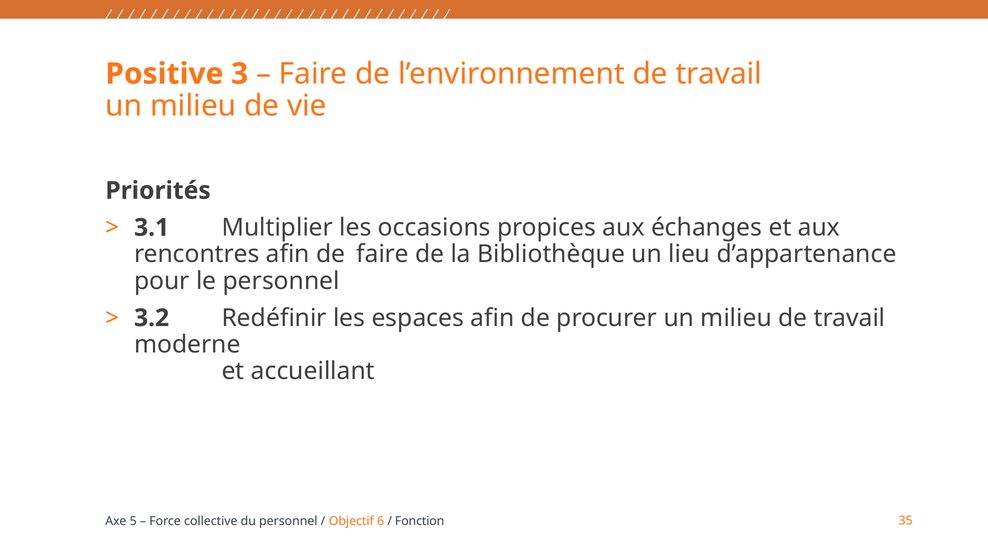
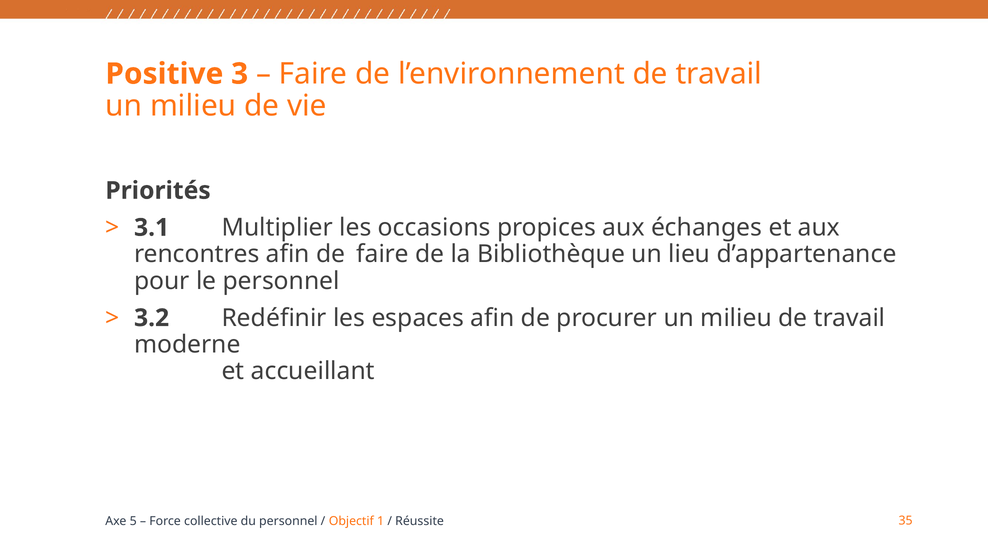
6: 6 -> 1
Fonction: Fonction -> Réussite
